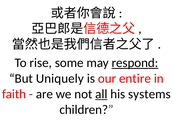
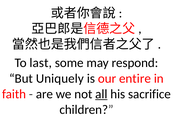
rise: rise -> last
respond underline: present -> none
systems: systems -> sacrifice
